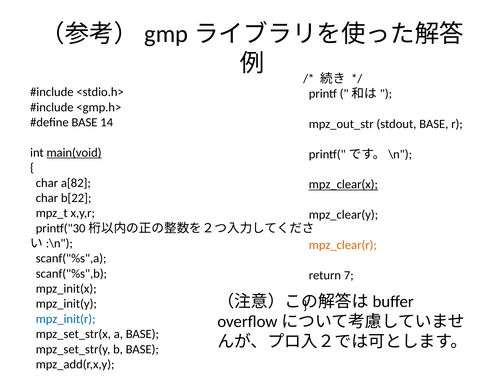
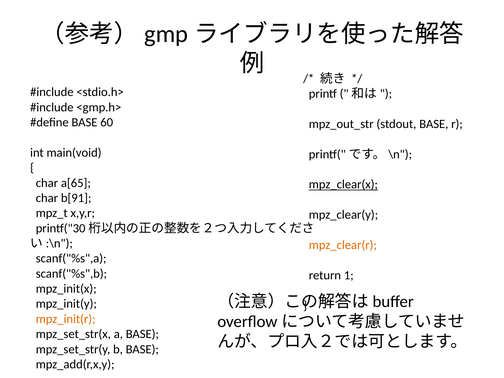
14: 14 -> 60
main(void underline: present -> none
a[82: a[82 -> a[65
b[22: b[22 -> b[91
7: 7 -> 1
mpz_init(r colour: blue -> orange
